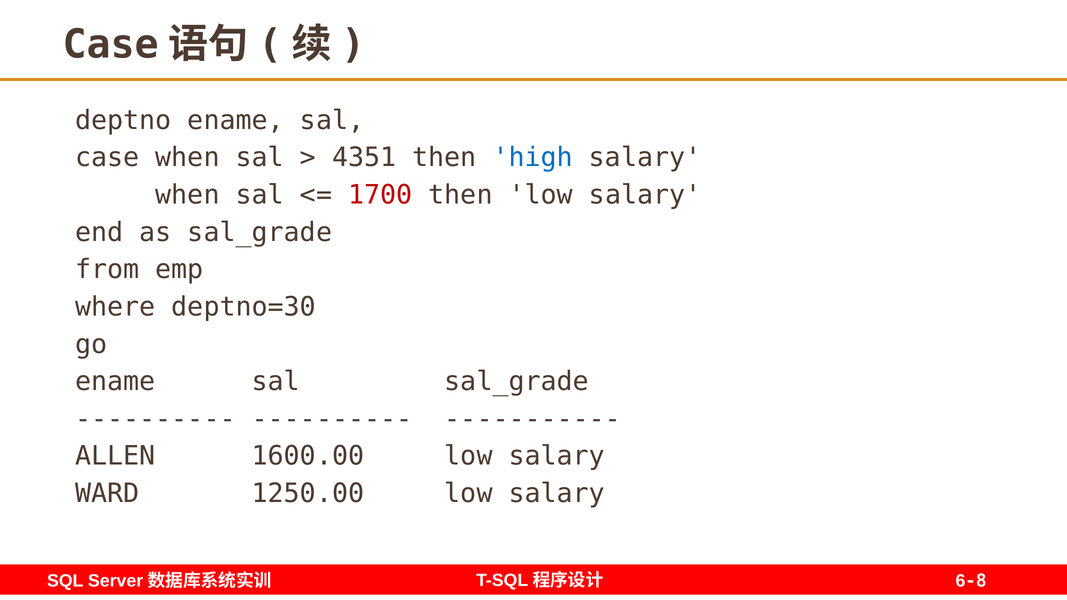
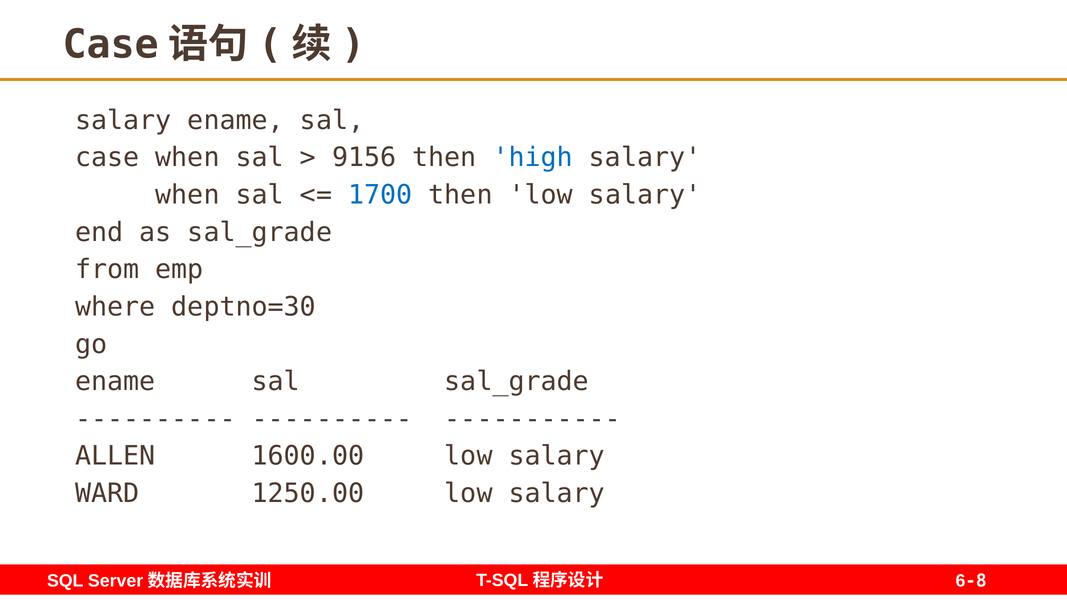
deptno at (123, 120): deptno -> salary
4351: 4351 -> 9156
1700 colour: red -> blue
